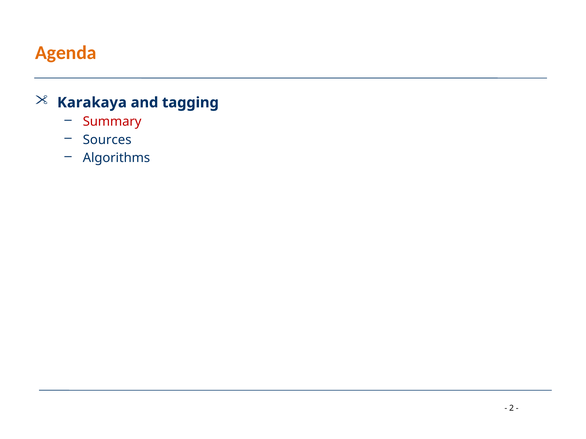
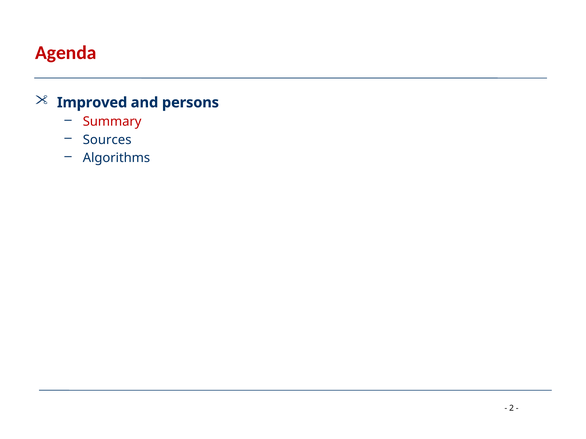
Agenda colour: orange -> red
Karakaya: Karakaya -> Improved
tagging: tagging -> persons
